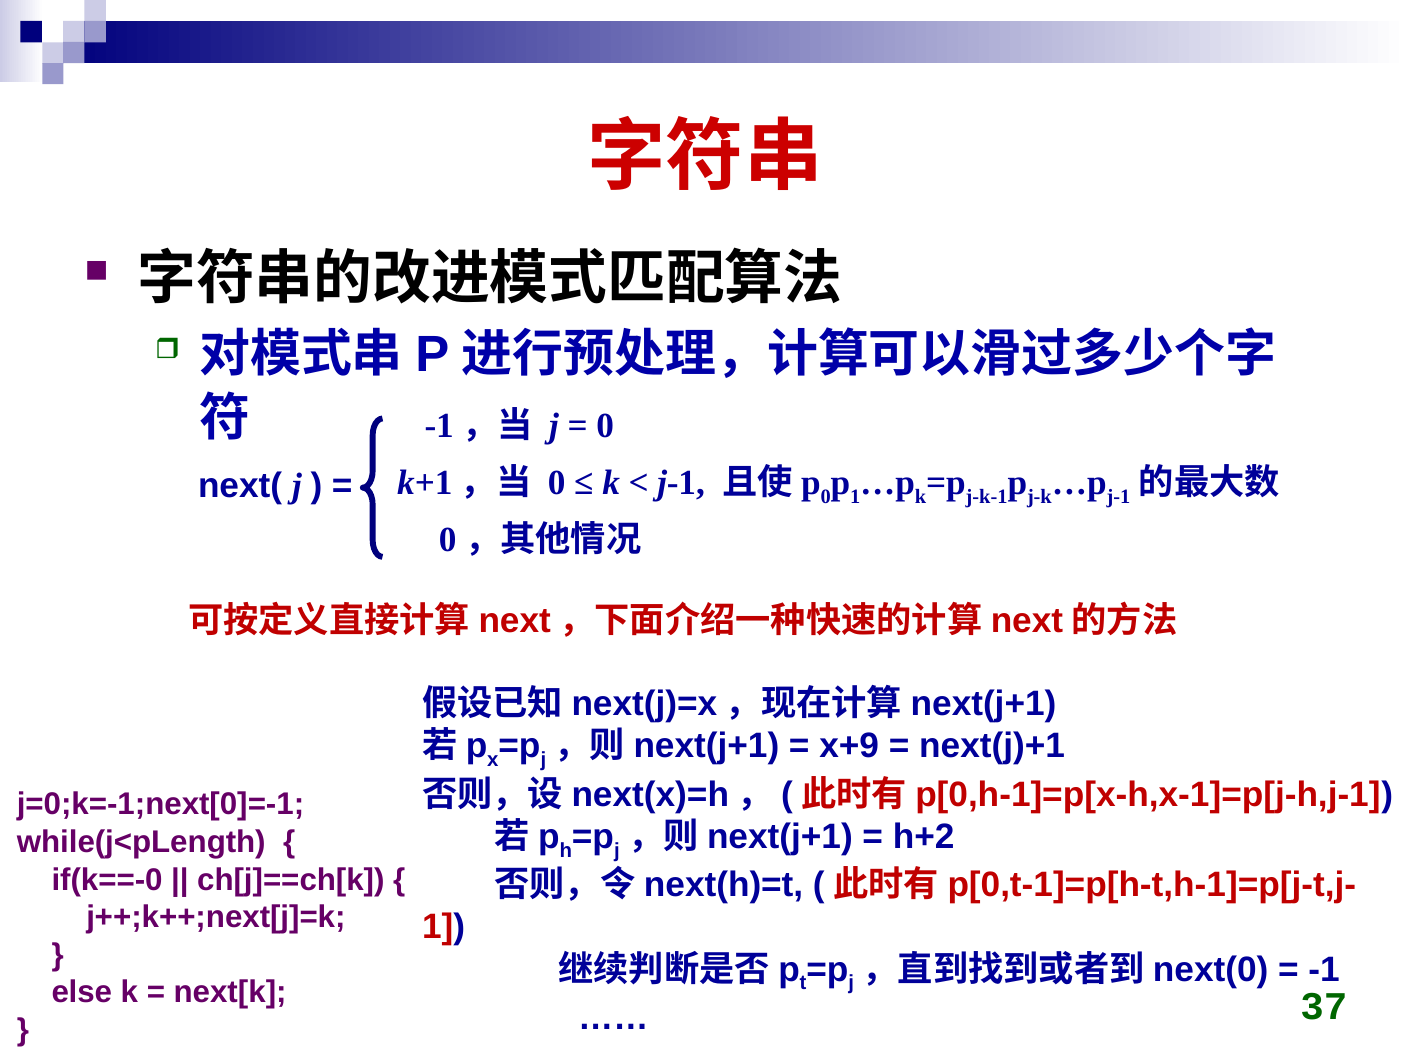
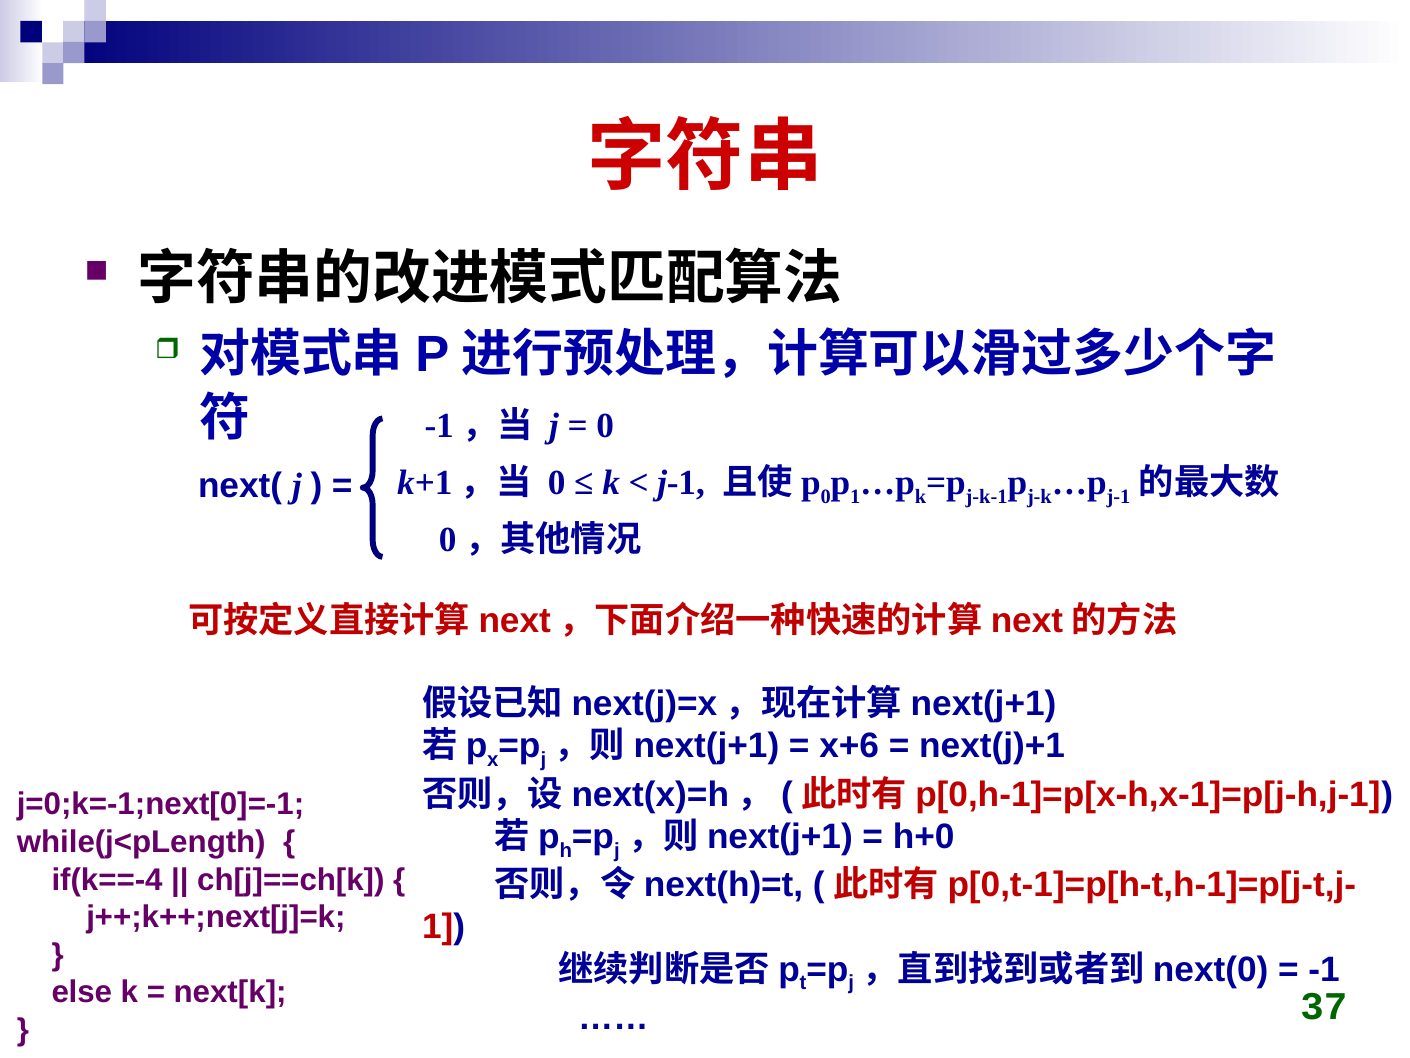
x+9: x+9 -> x+6
h+2: h+2 -> h+0
if(k==-0: if(k==-0 -> if(k==-4
